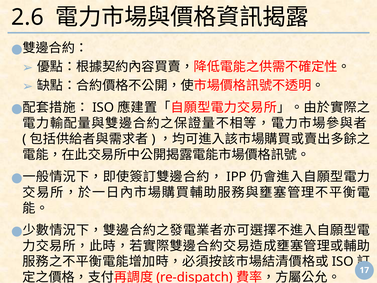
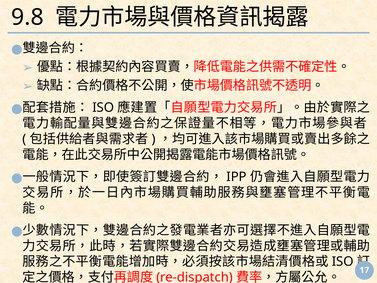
2.6: 2.6 -> 9.8
